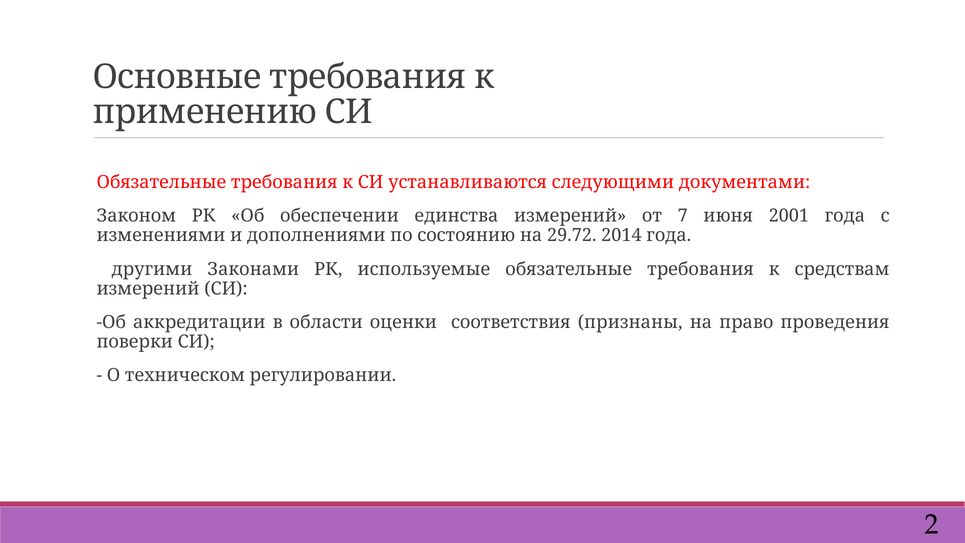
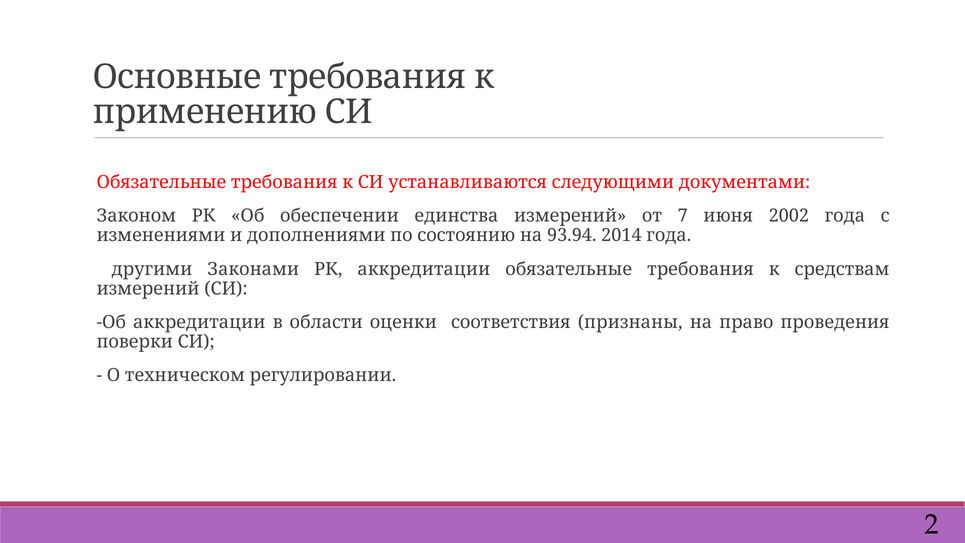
2001: 2001 -> 2002
29.72: 29.72 -> 93.94
РК используемые: используемые -> аккредитации
